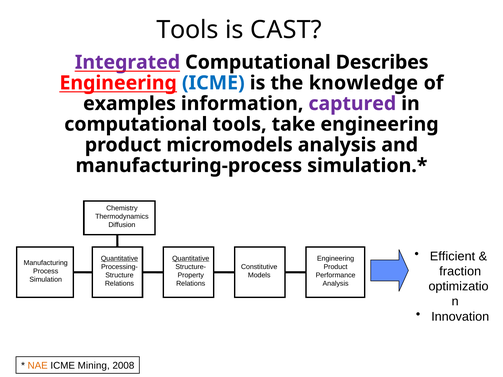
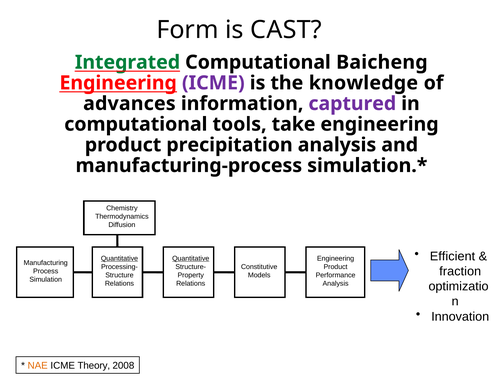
Tools at (188, 30): Tools -> Form
Integrated colour: purple -> green
Describes: Describes -> Baicheng
ICME at (213, 83) colour: blue -> purple
examples: examples -> advances
micromodels: micromodels -> precipitation
Mining: Mining -> Theory
